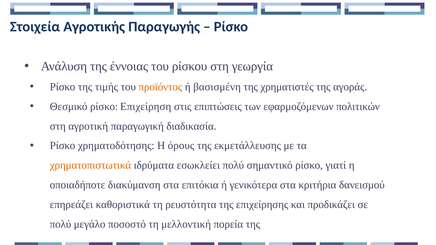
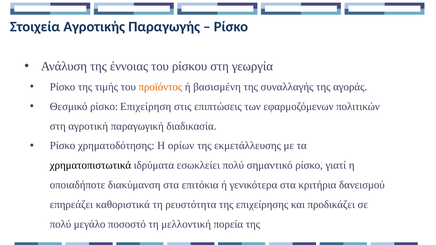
χρηματιστές: χρηματιστές -> συναλλαγής
όρους: όρους -> ορίων
χρηματοπιστωτικά colour: orange -> black
